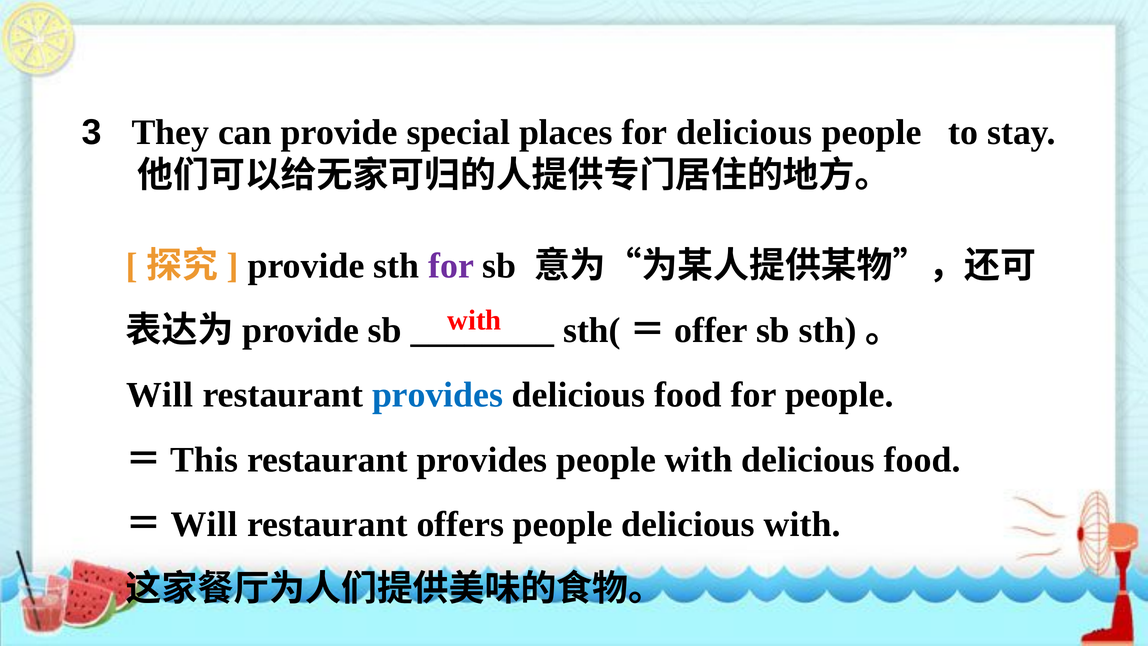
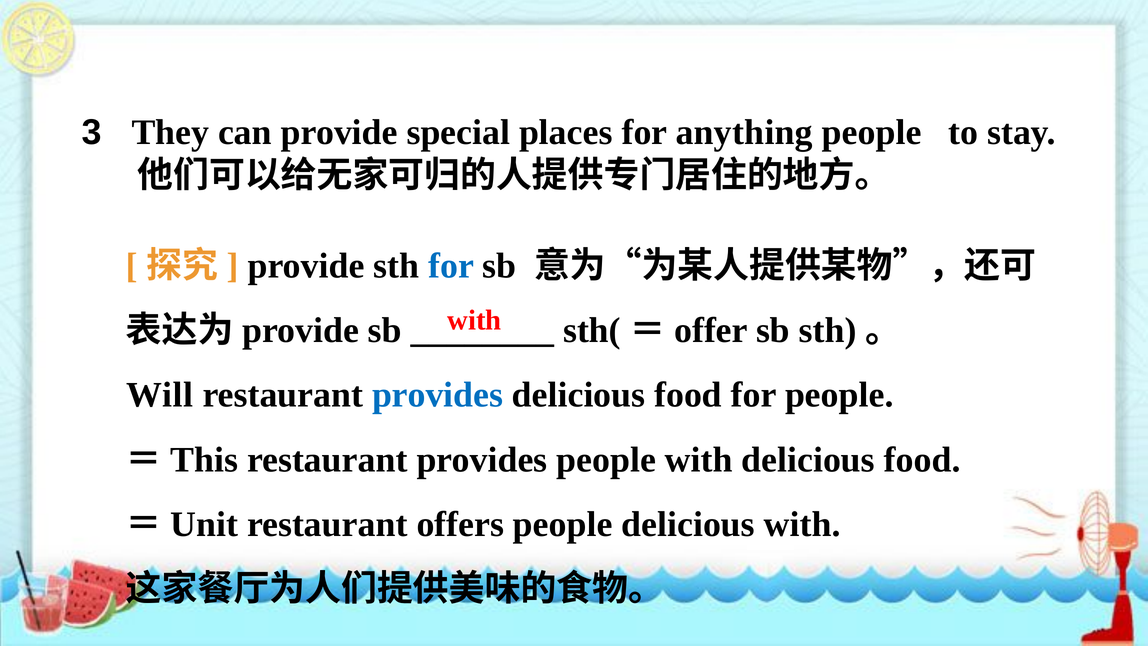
for delicious: delicious -> anything
for at (451, 266) colour: purple -> blue
Will at (204, 524): Will -> Unit
